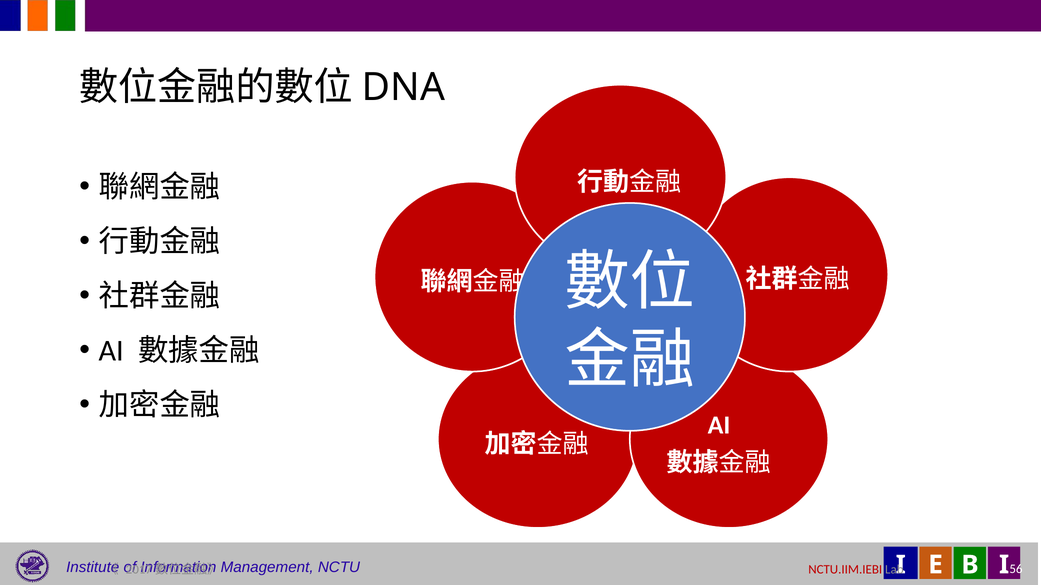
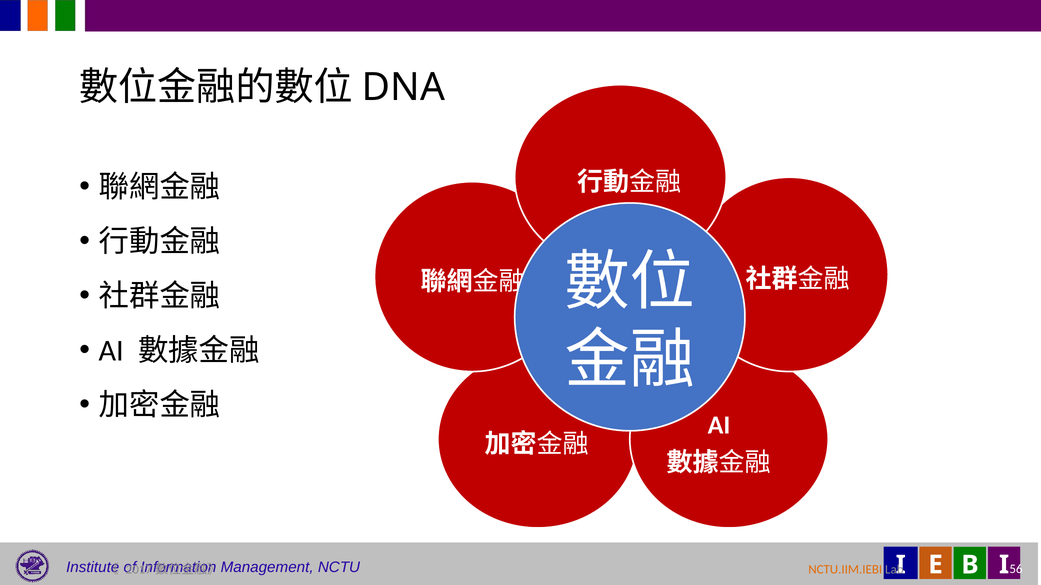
NCTU.IIM.IEBI colour: red -> orange
